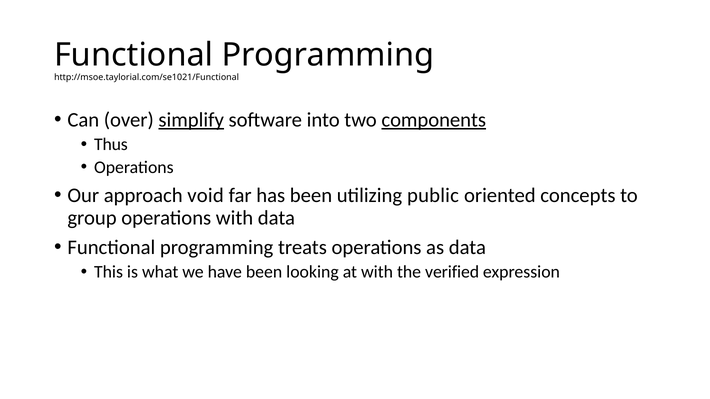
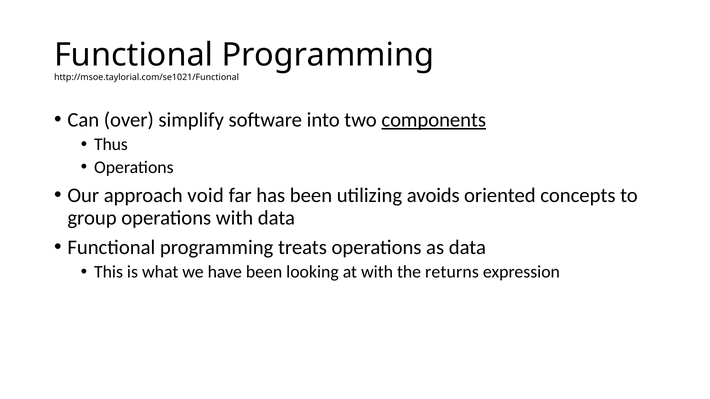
simplify underline: present -> none
public: public -> avoids
verified: verified -> returns
